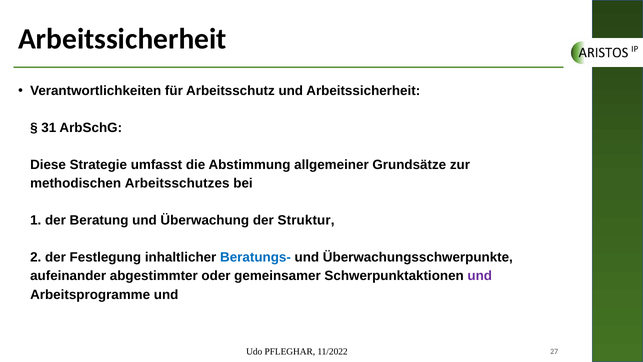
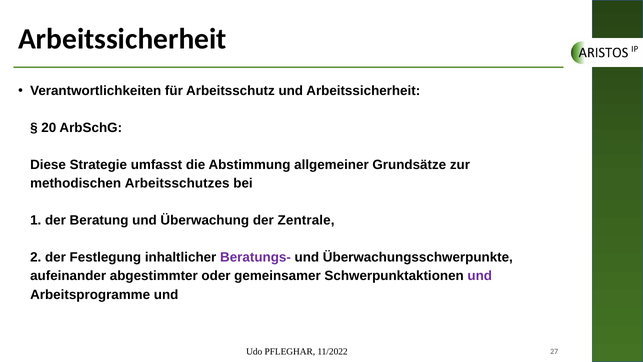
31: 31 -> 20
Struktur: Struktur -> Zentrale
Beratungs- colour: blue -> purple
